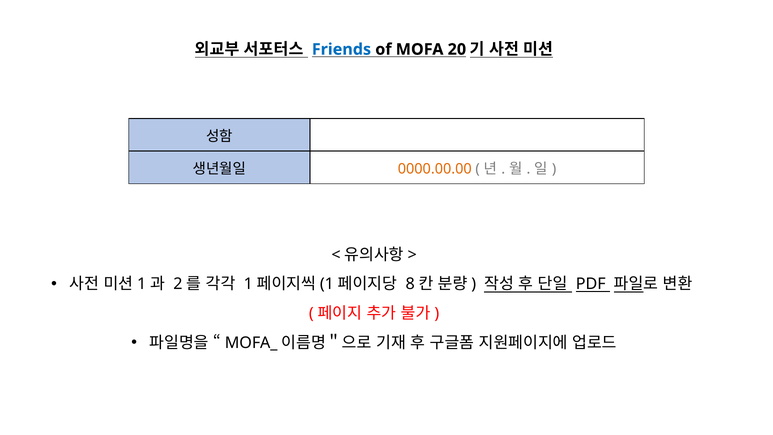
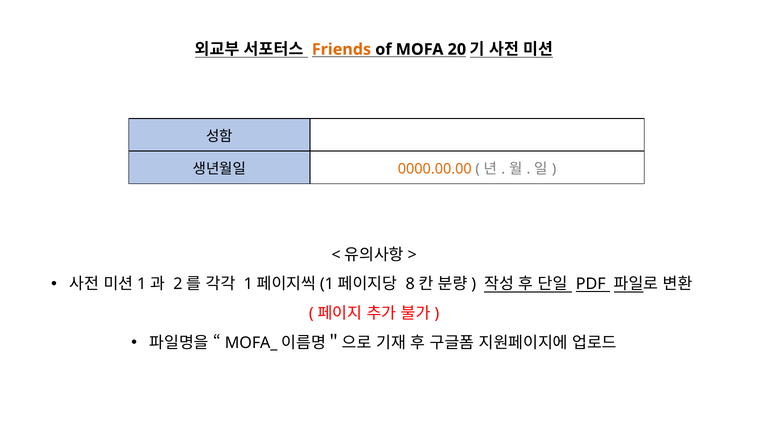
Friends colour: blue -> orange
